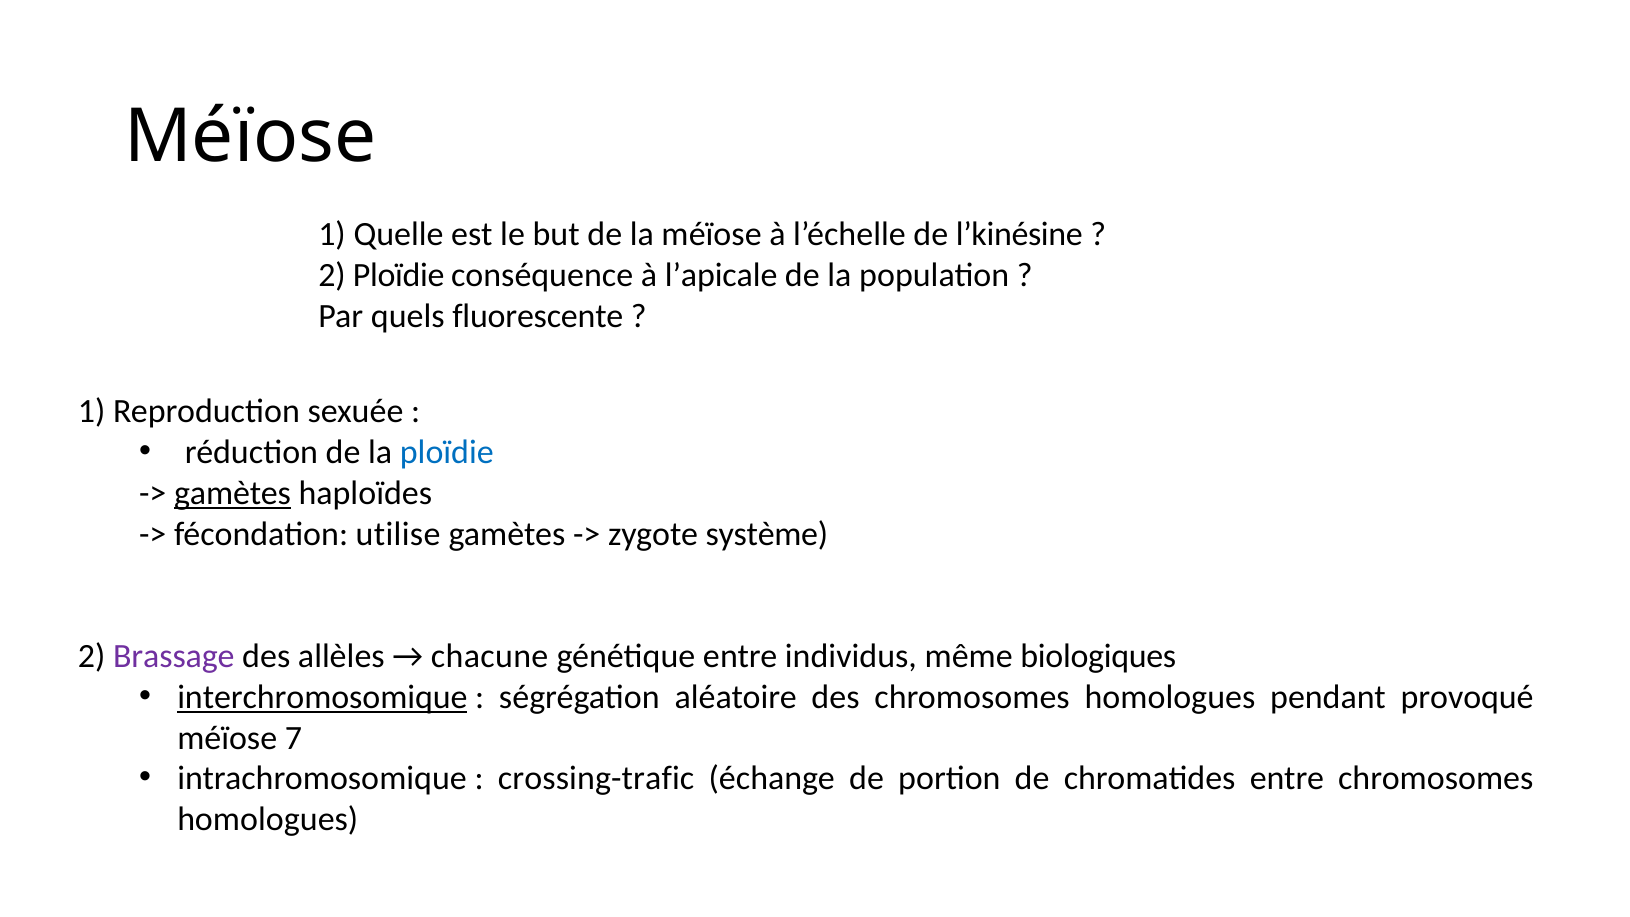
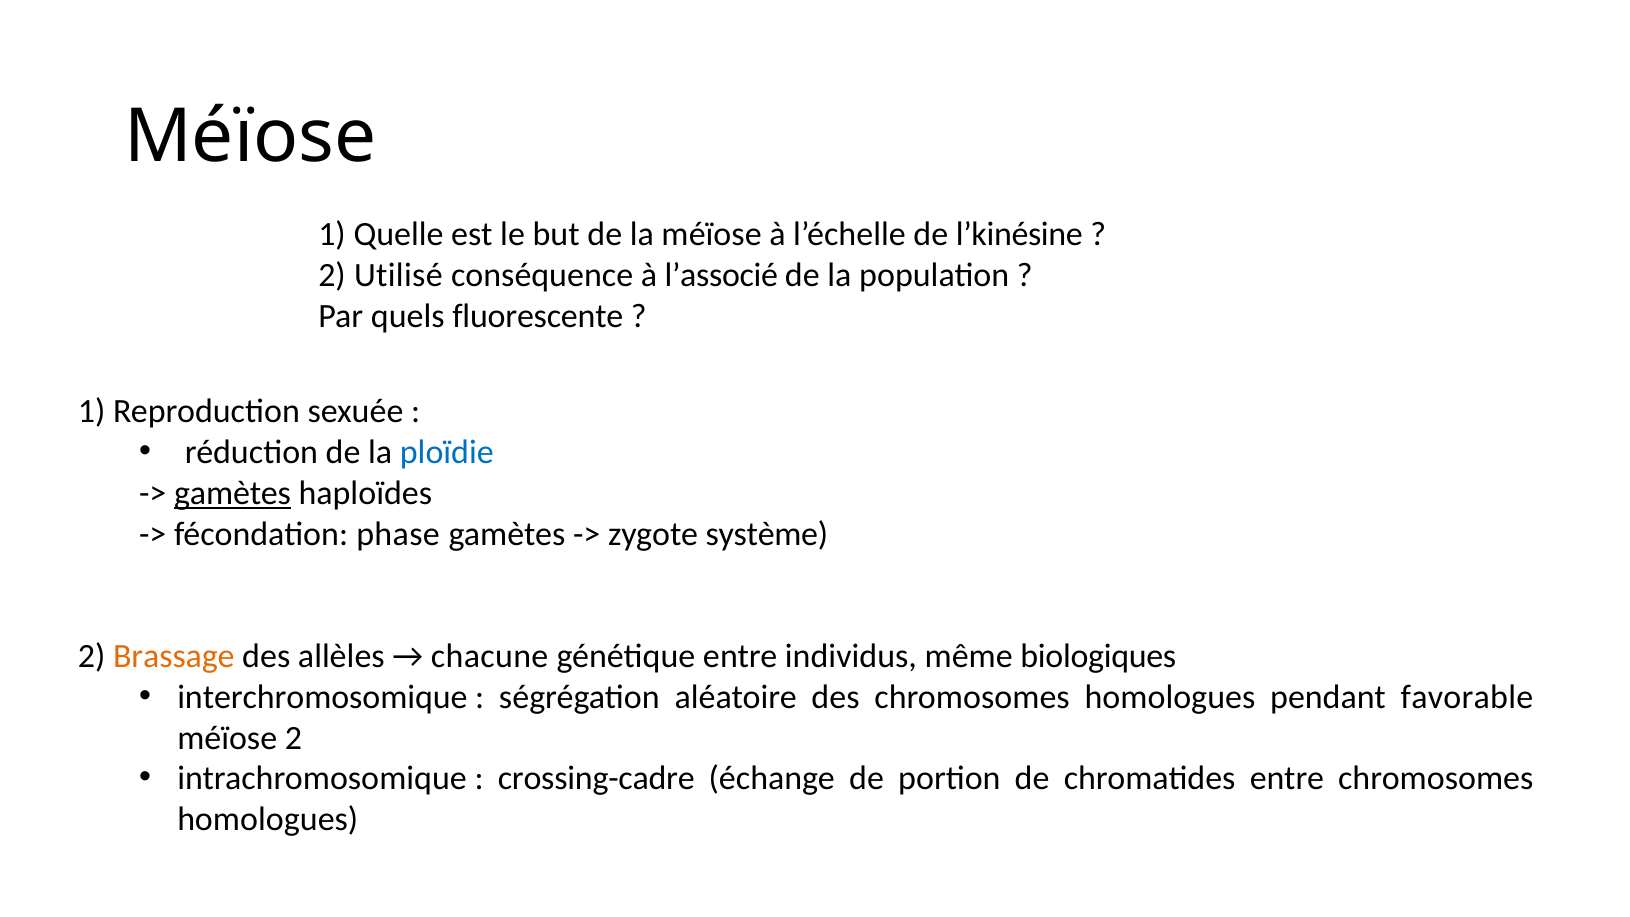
2 Ploïdie: Ploïdie -> Utilisé
l’apicale: l’apicale -> l’associé
utilise: utilise -> phase
Brassage colour: purple -> orange
interchromosomique underline: present -> none
provoqué: provoqué -> favorable
méïose 7: 7 -> 2
crossing-trafic: crossing-trafic -> crossing-cadre
